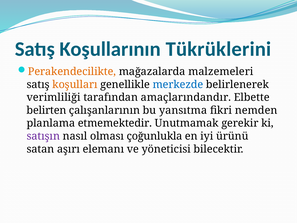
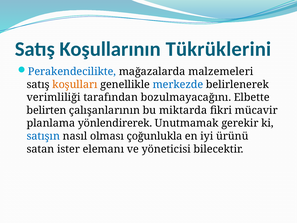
Perakendecilikte colour: orange -> blue
amaçlarındandır: amaçlarındandır -> bozulmayacağını
yansıtma: yansıtma -> miktarda
nemden: nemden -> mücavir
etmemektedir: etmemektedir -> yönlendirerek
satışın colour: purple -> blue
aşırı: aşırı -> ister
